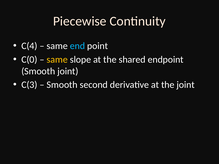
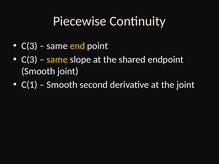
C(4 at (29, 46): C(4 -> C(3
end colour: light blue -> yellow
C(0 at (29, 60): C(0 -> C(3
C(3: C(3 -> C(1
